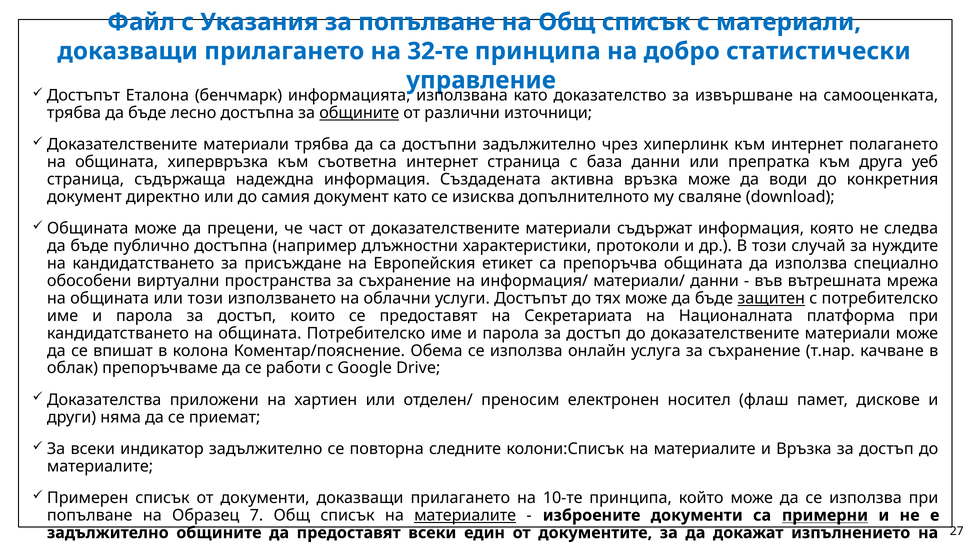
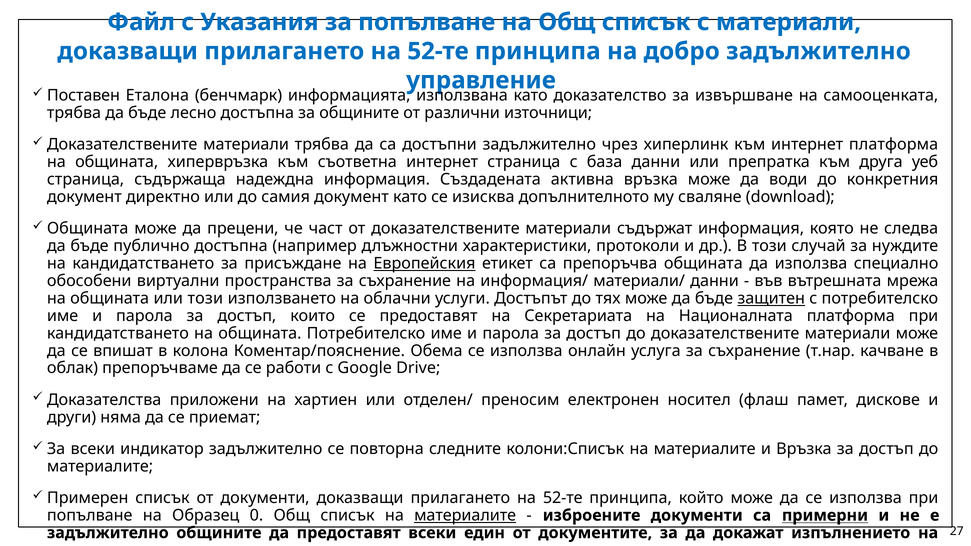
32-те at (438, 51): 32-те -> 52-те
добро статистически: статистически -> задължително
Достъпът at (83, 95): Достъпът -> Поставен
общините at (359, 113) underline: present -> none
интернет полагането: полагането -> платформа
Европейския underline: none -> present
10-те at (563, 498): 10-те -> 52-те
7: 7 -> 0
